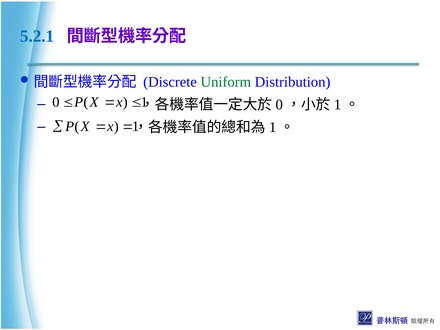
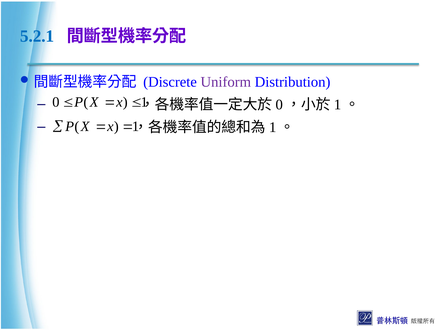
Uniform colour: green -> purple
